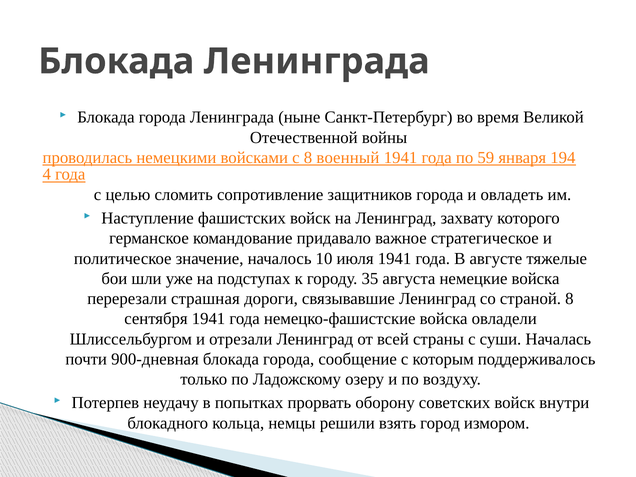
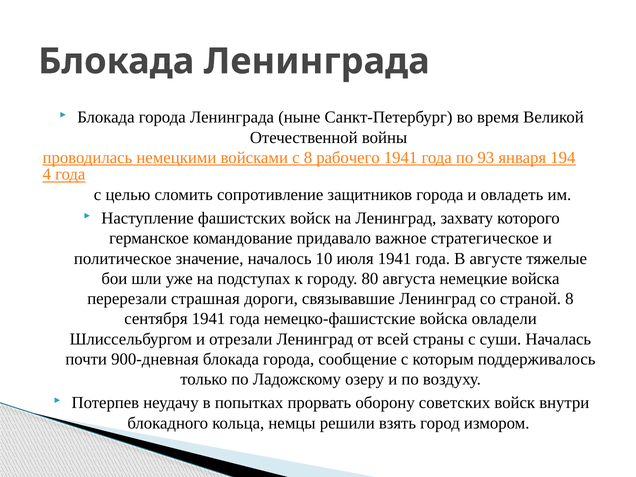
военный: военный -> рабочего
59: 59 -> 93
35: 35 -> 80
